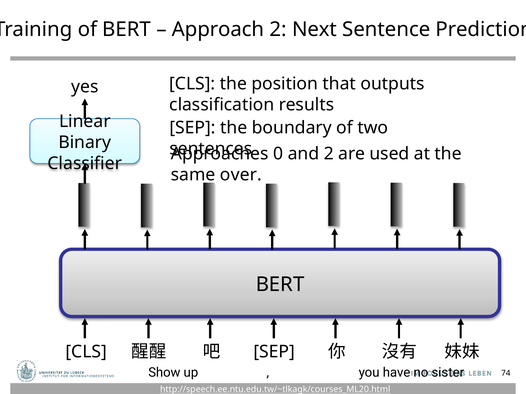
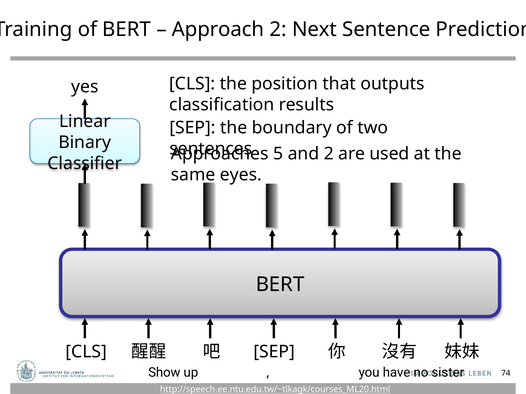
0: 0 -> 5
over: over -> eyes
